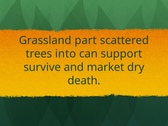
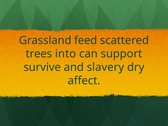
part: part -> feed
market: market -> slavery
death: death -> affect
